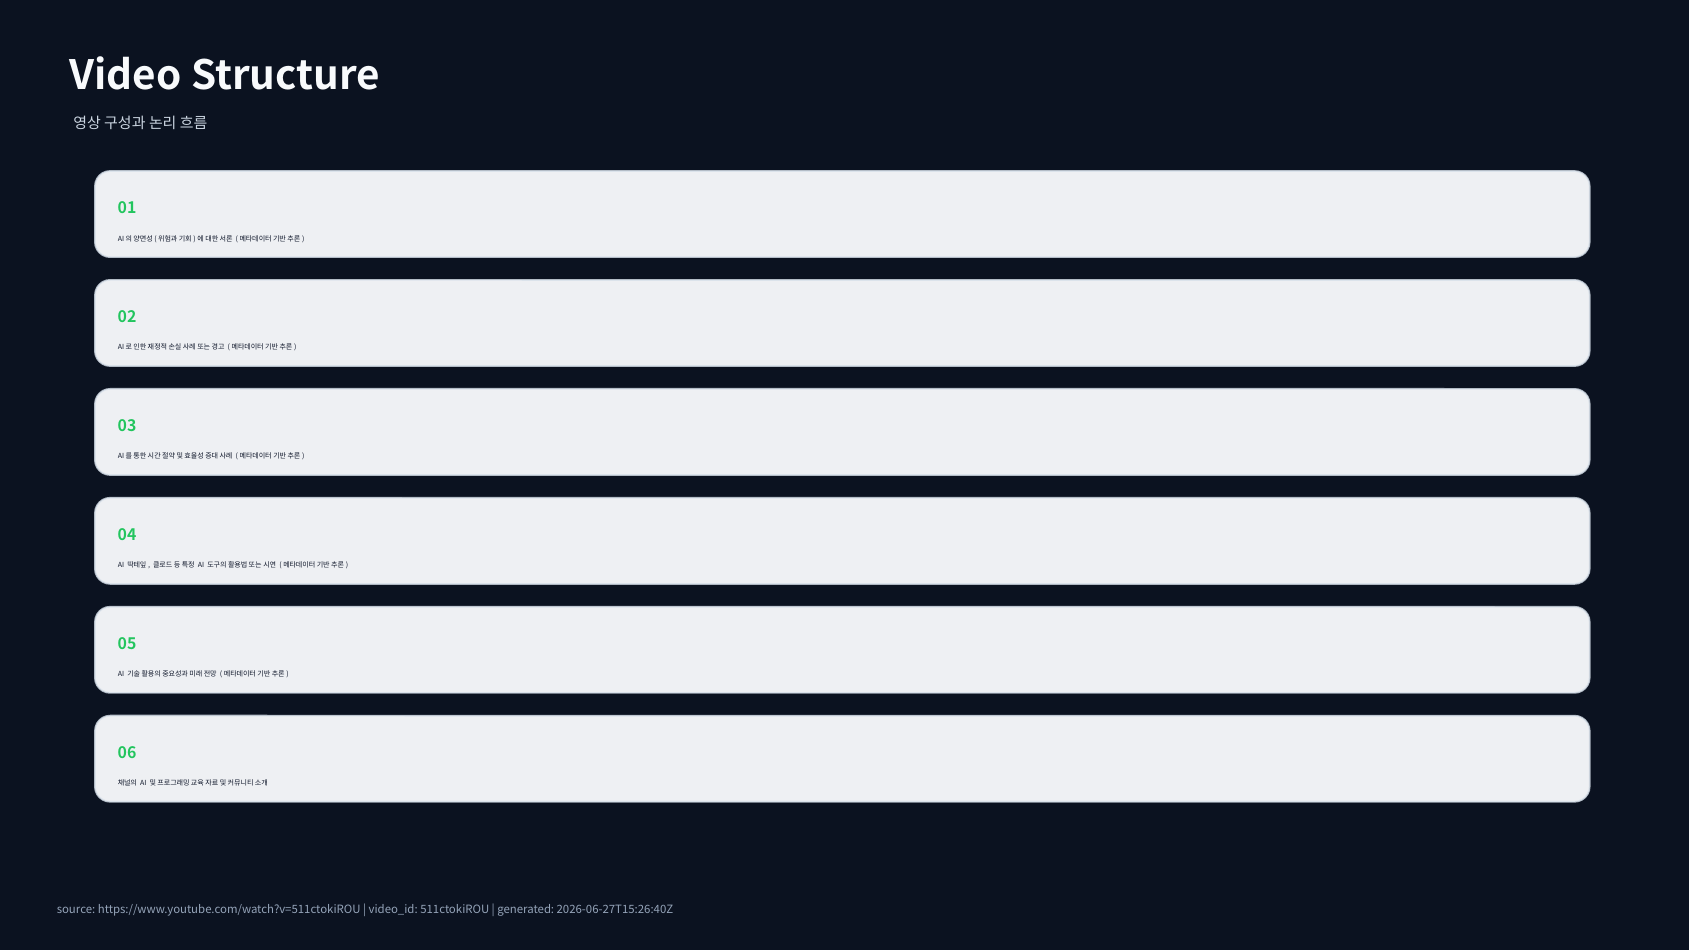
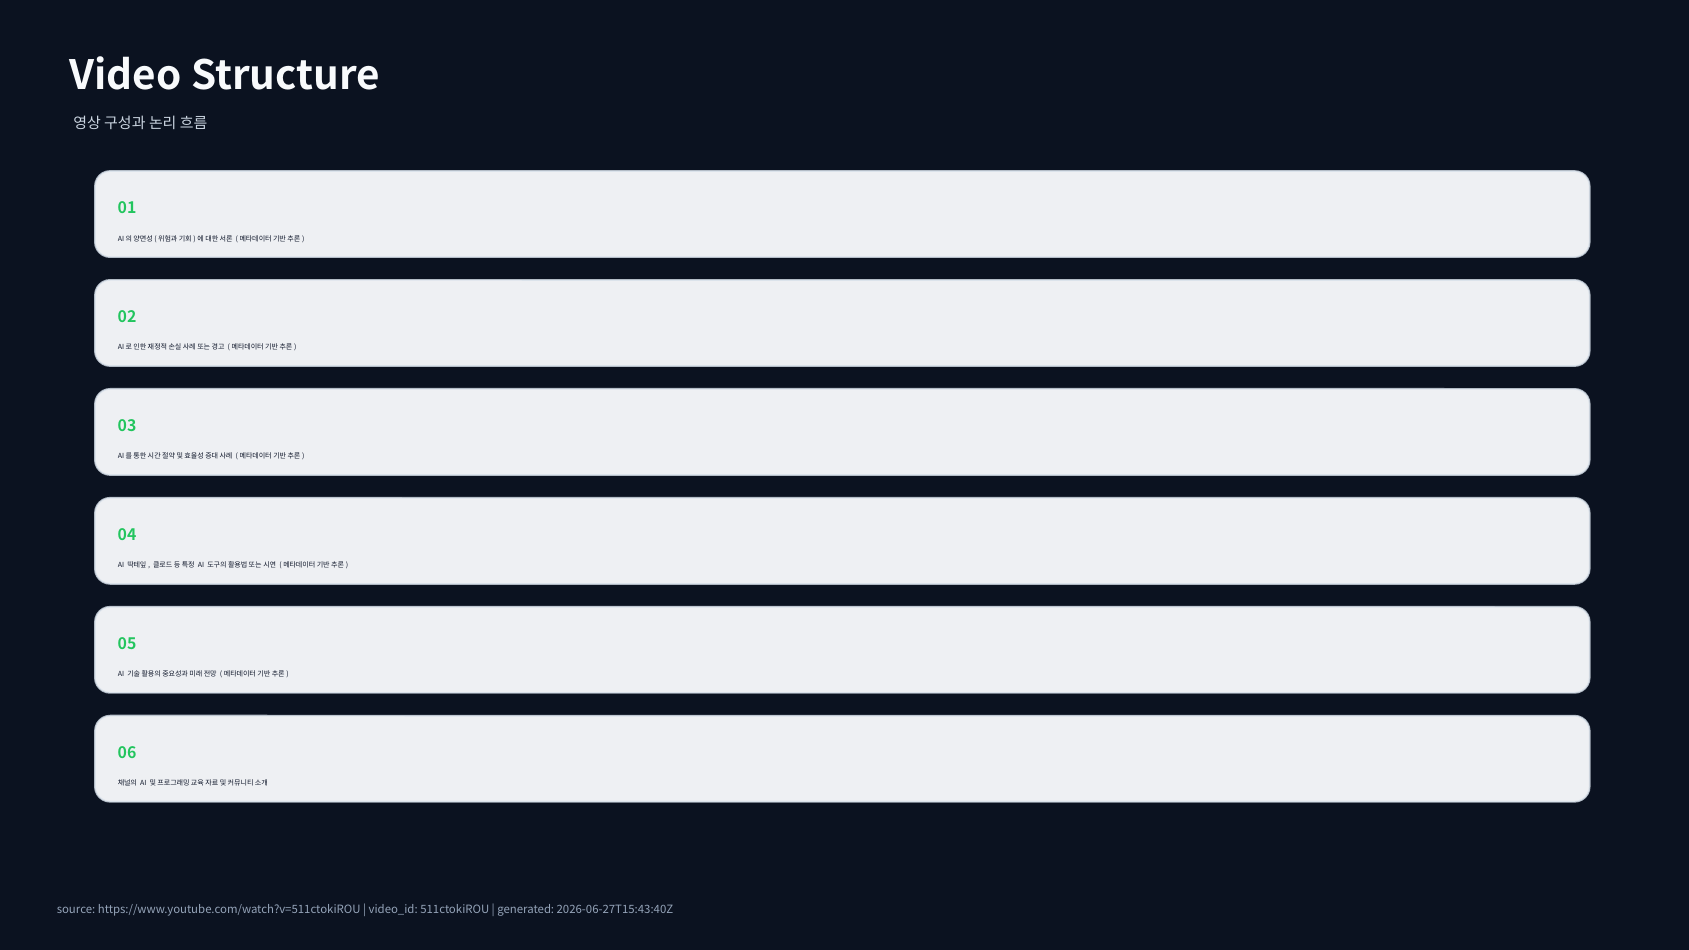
2026-06-27T15:26:40Z: 2026-06-27T15:26:40Z -> 2026-06-27T15:43:40Z
